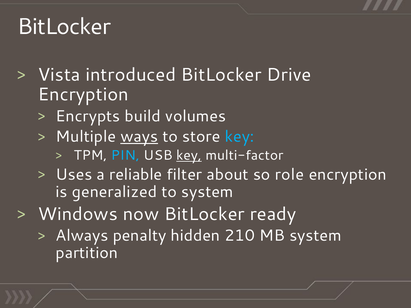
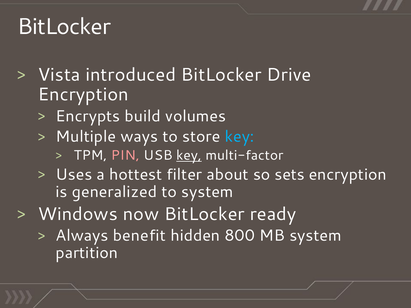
ways underline: present -> none
PIN colour: light blue -> pink
reliable: reliable -> hottest
role: role -> sets
penalty: penalty -> benefit
210: 210 -> 800
